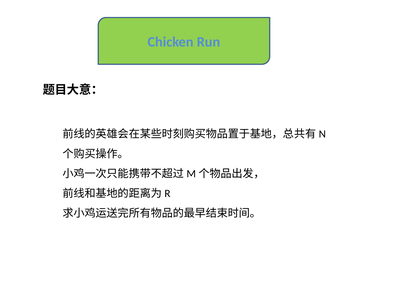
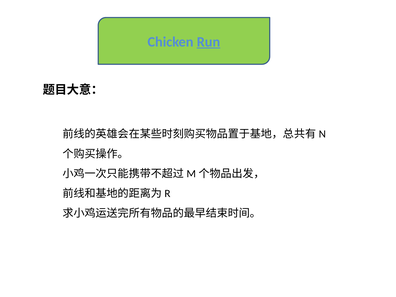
Run underline: none -> present
